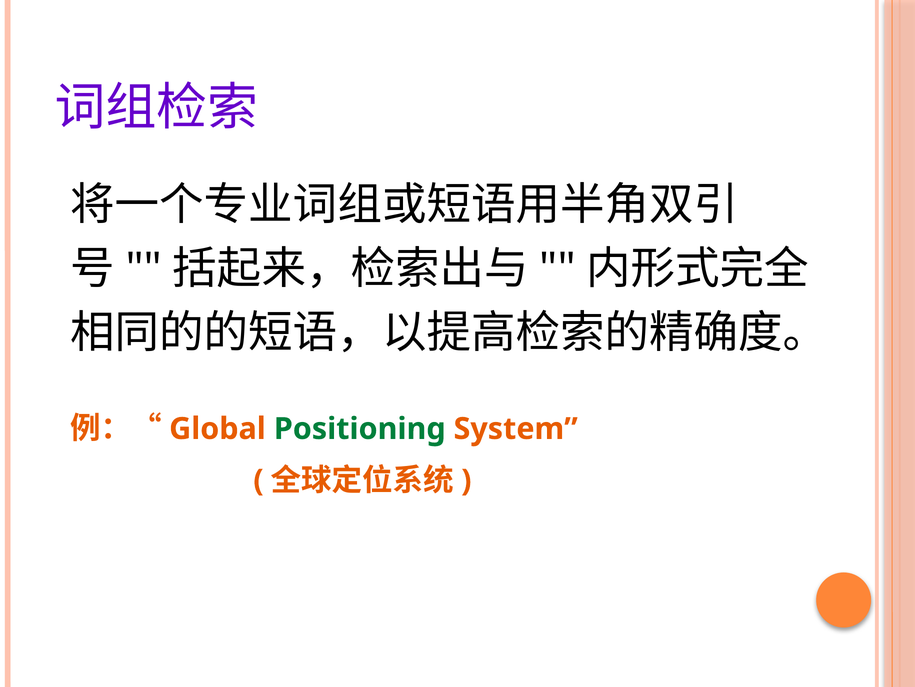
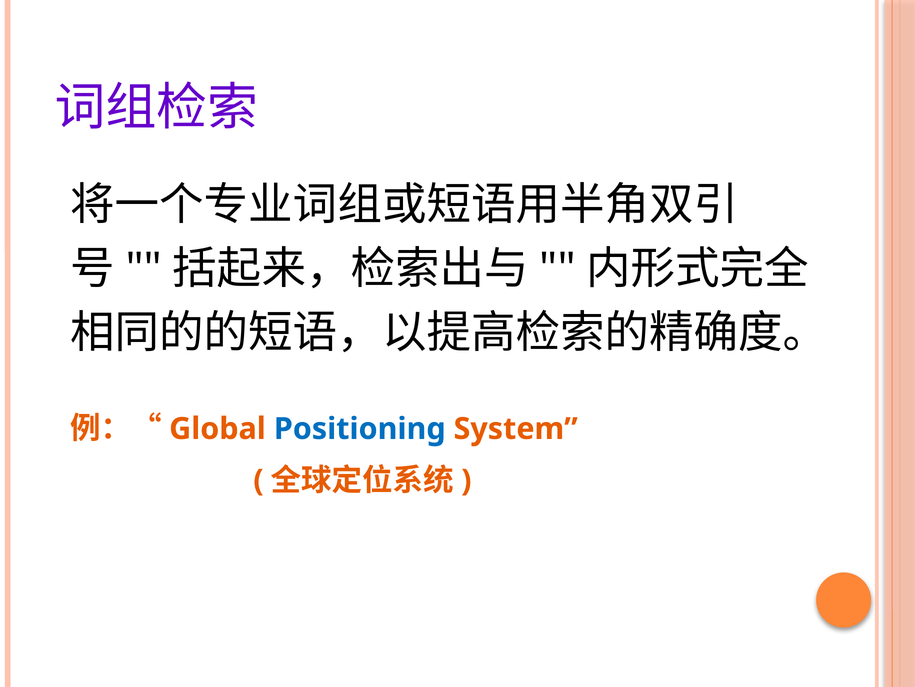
Positioning colour: green -> blue
